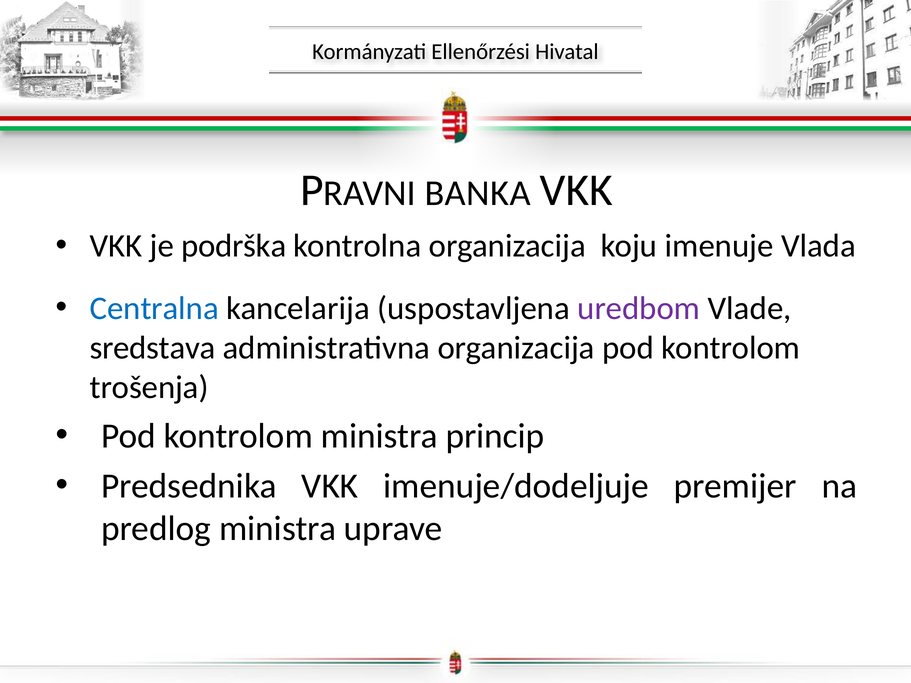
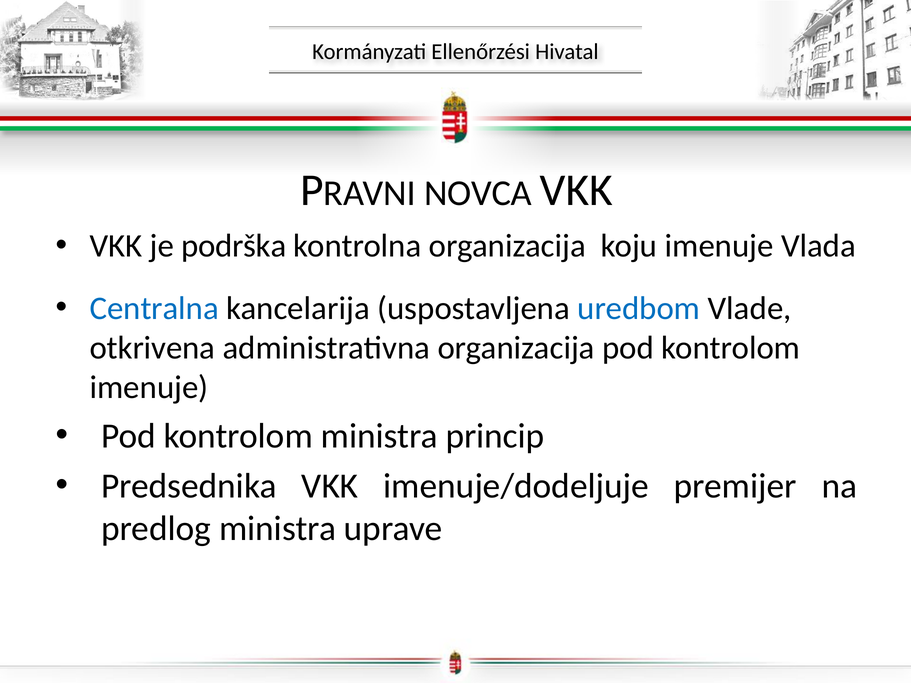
BANKA: BANKA -> NOVCA
uredbom colour: purple -> blue
sredstava: sredstava -> otkrivena
trošenja at (149, 387): trošenja -> imenuje
